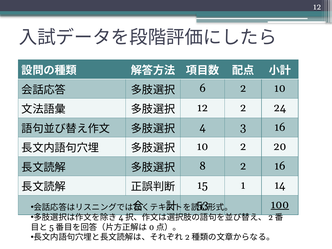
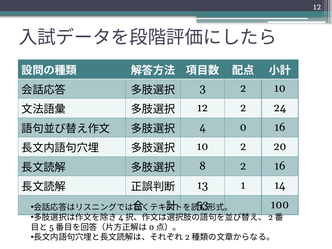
6: 6 -> 3
3: 3 -> 0
15: 15 -> 13
100 underline: present -> none
